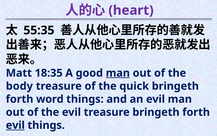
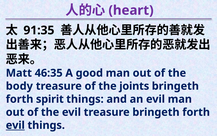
55:35: 55:35 -> 91:35
18:35: 18:35 -> 46:35
man at (118, 73) underline: present -> none
quick: quick -> joints
word: word -> spirit
